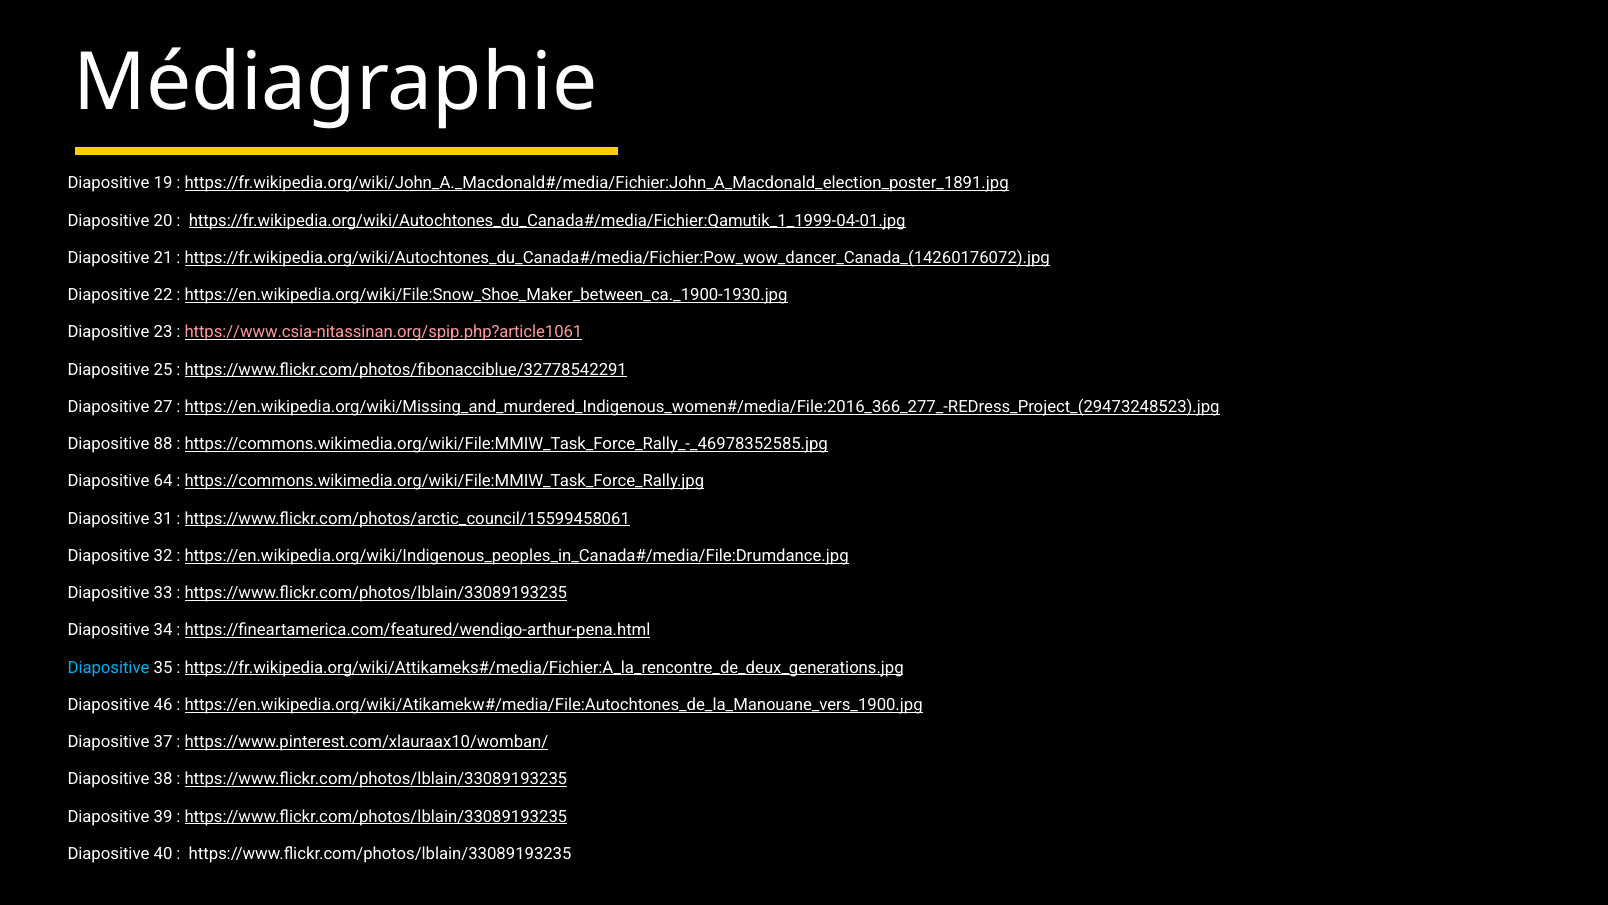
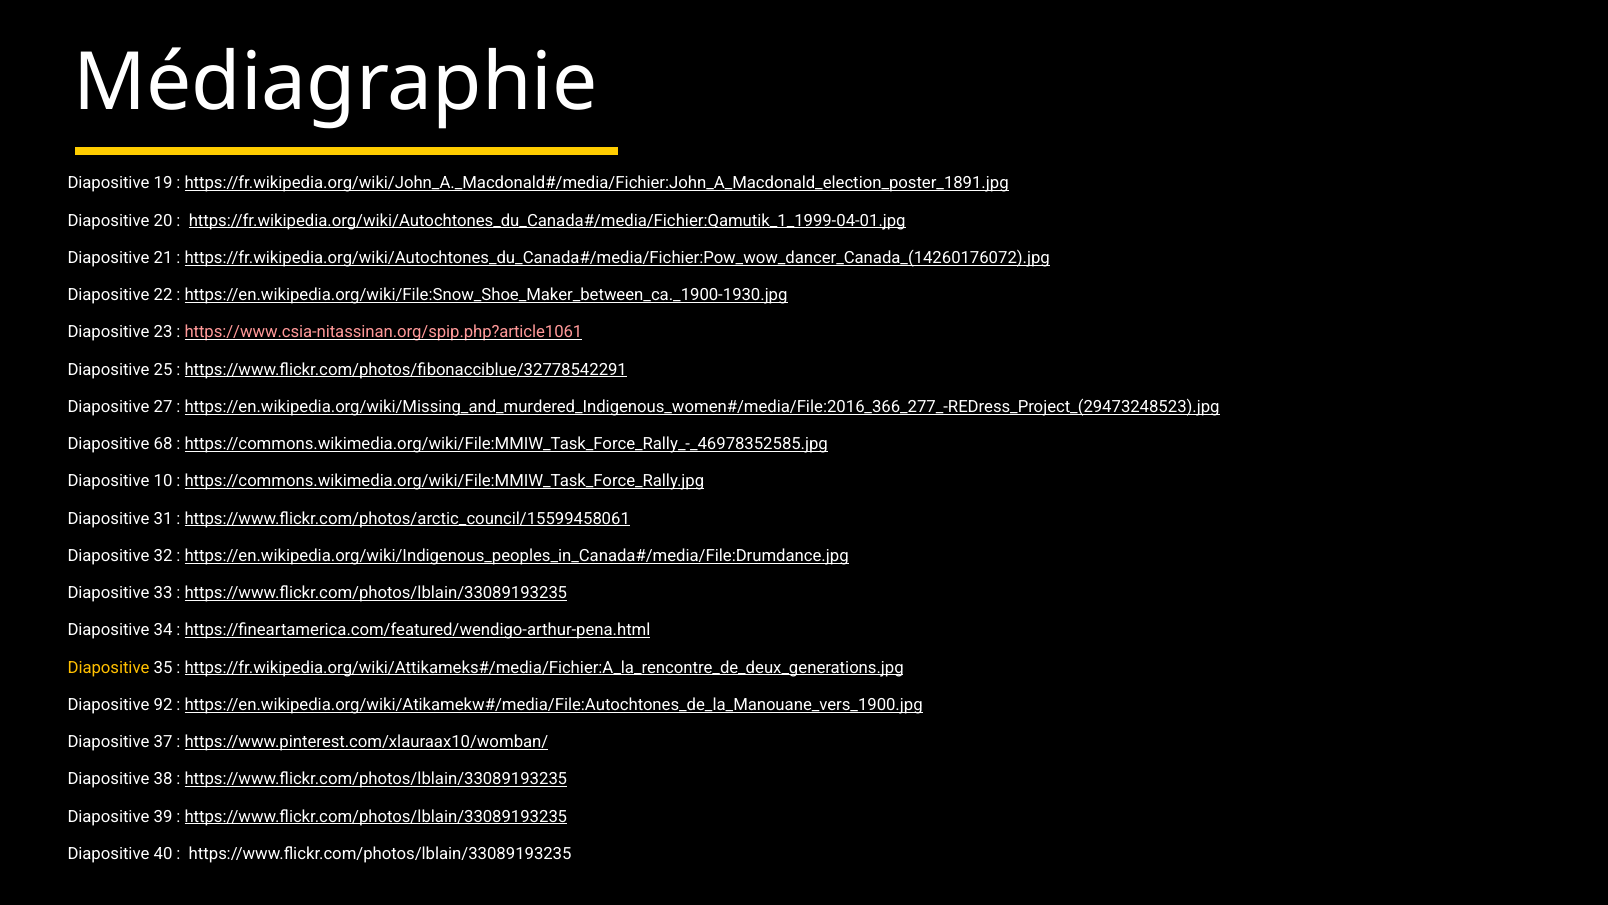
88: 88 -> 68
64: 64 -> 10
Diapositive at (109, 667) colour: light blue -> yellow
46: 46 -> 92
